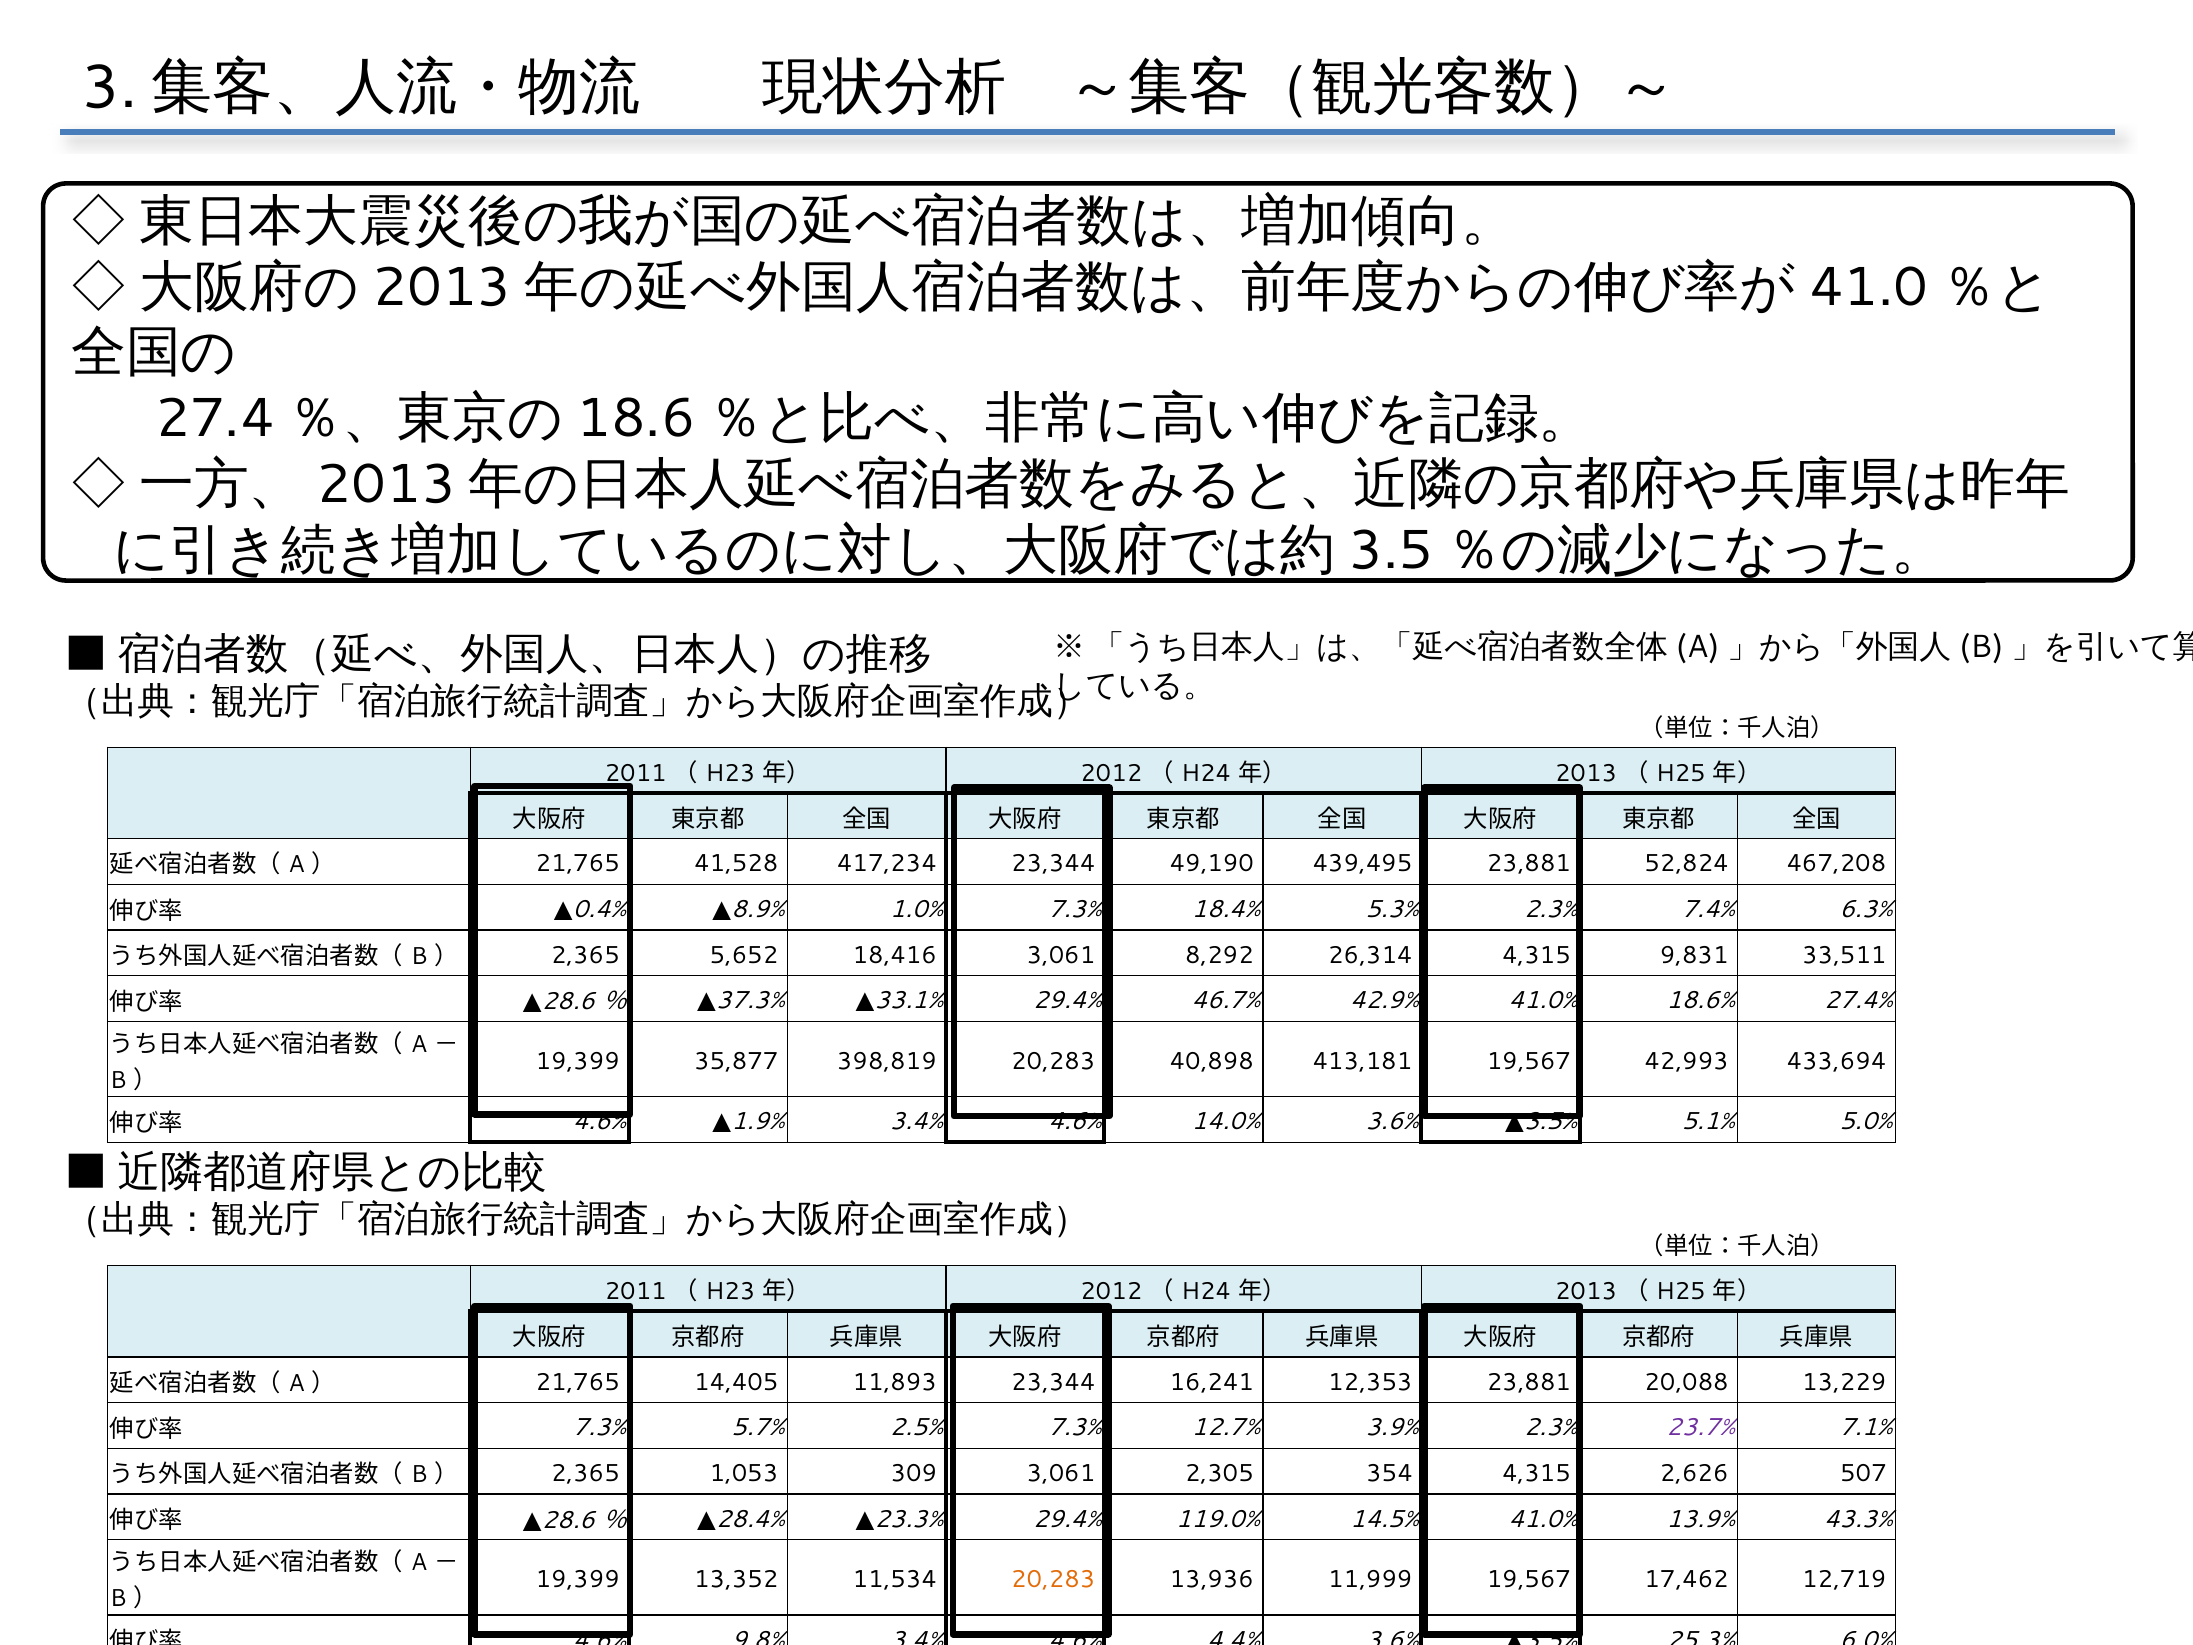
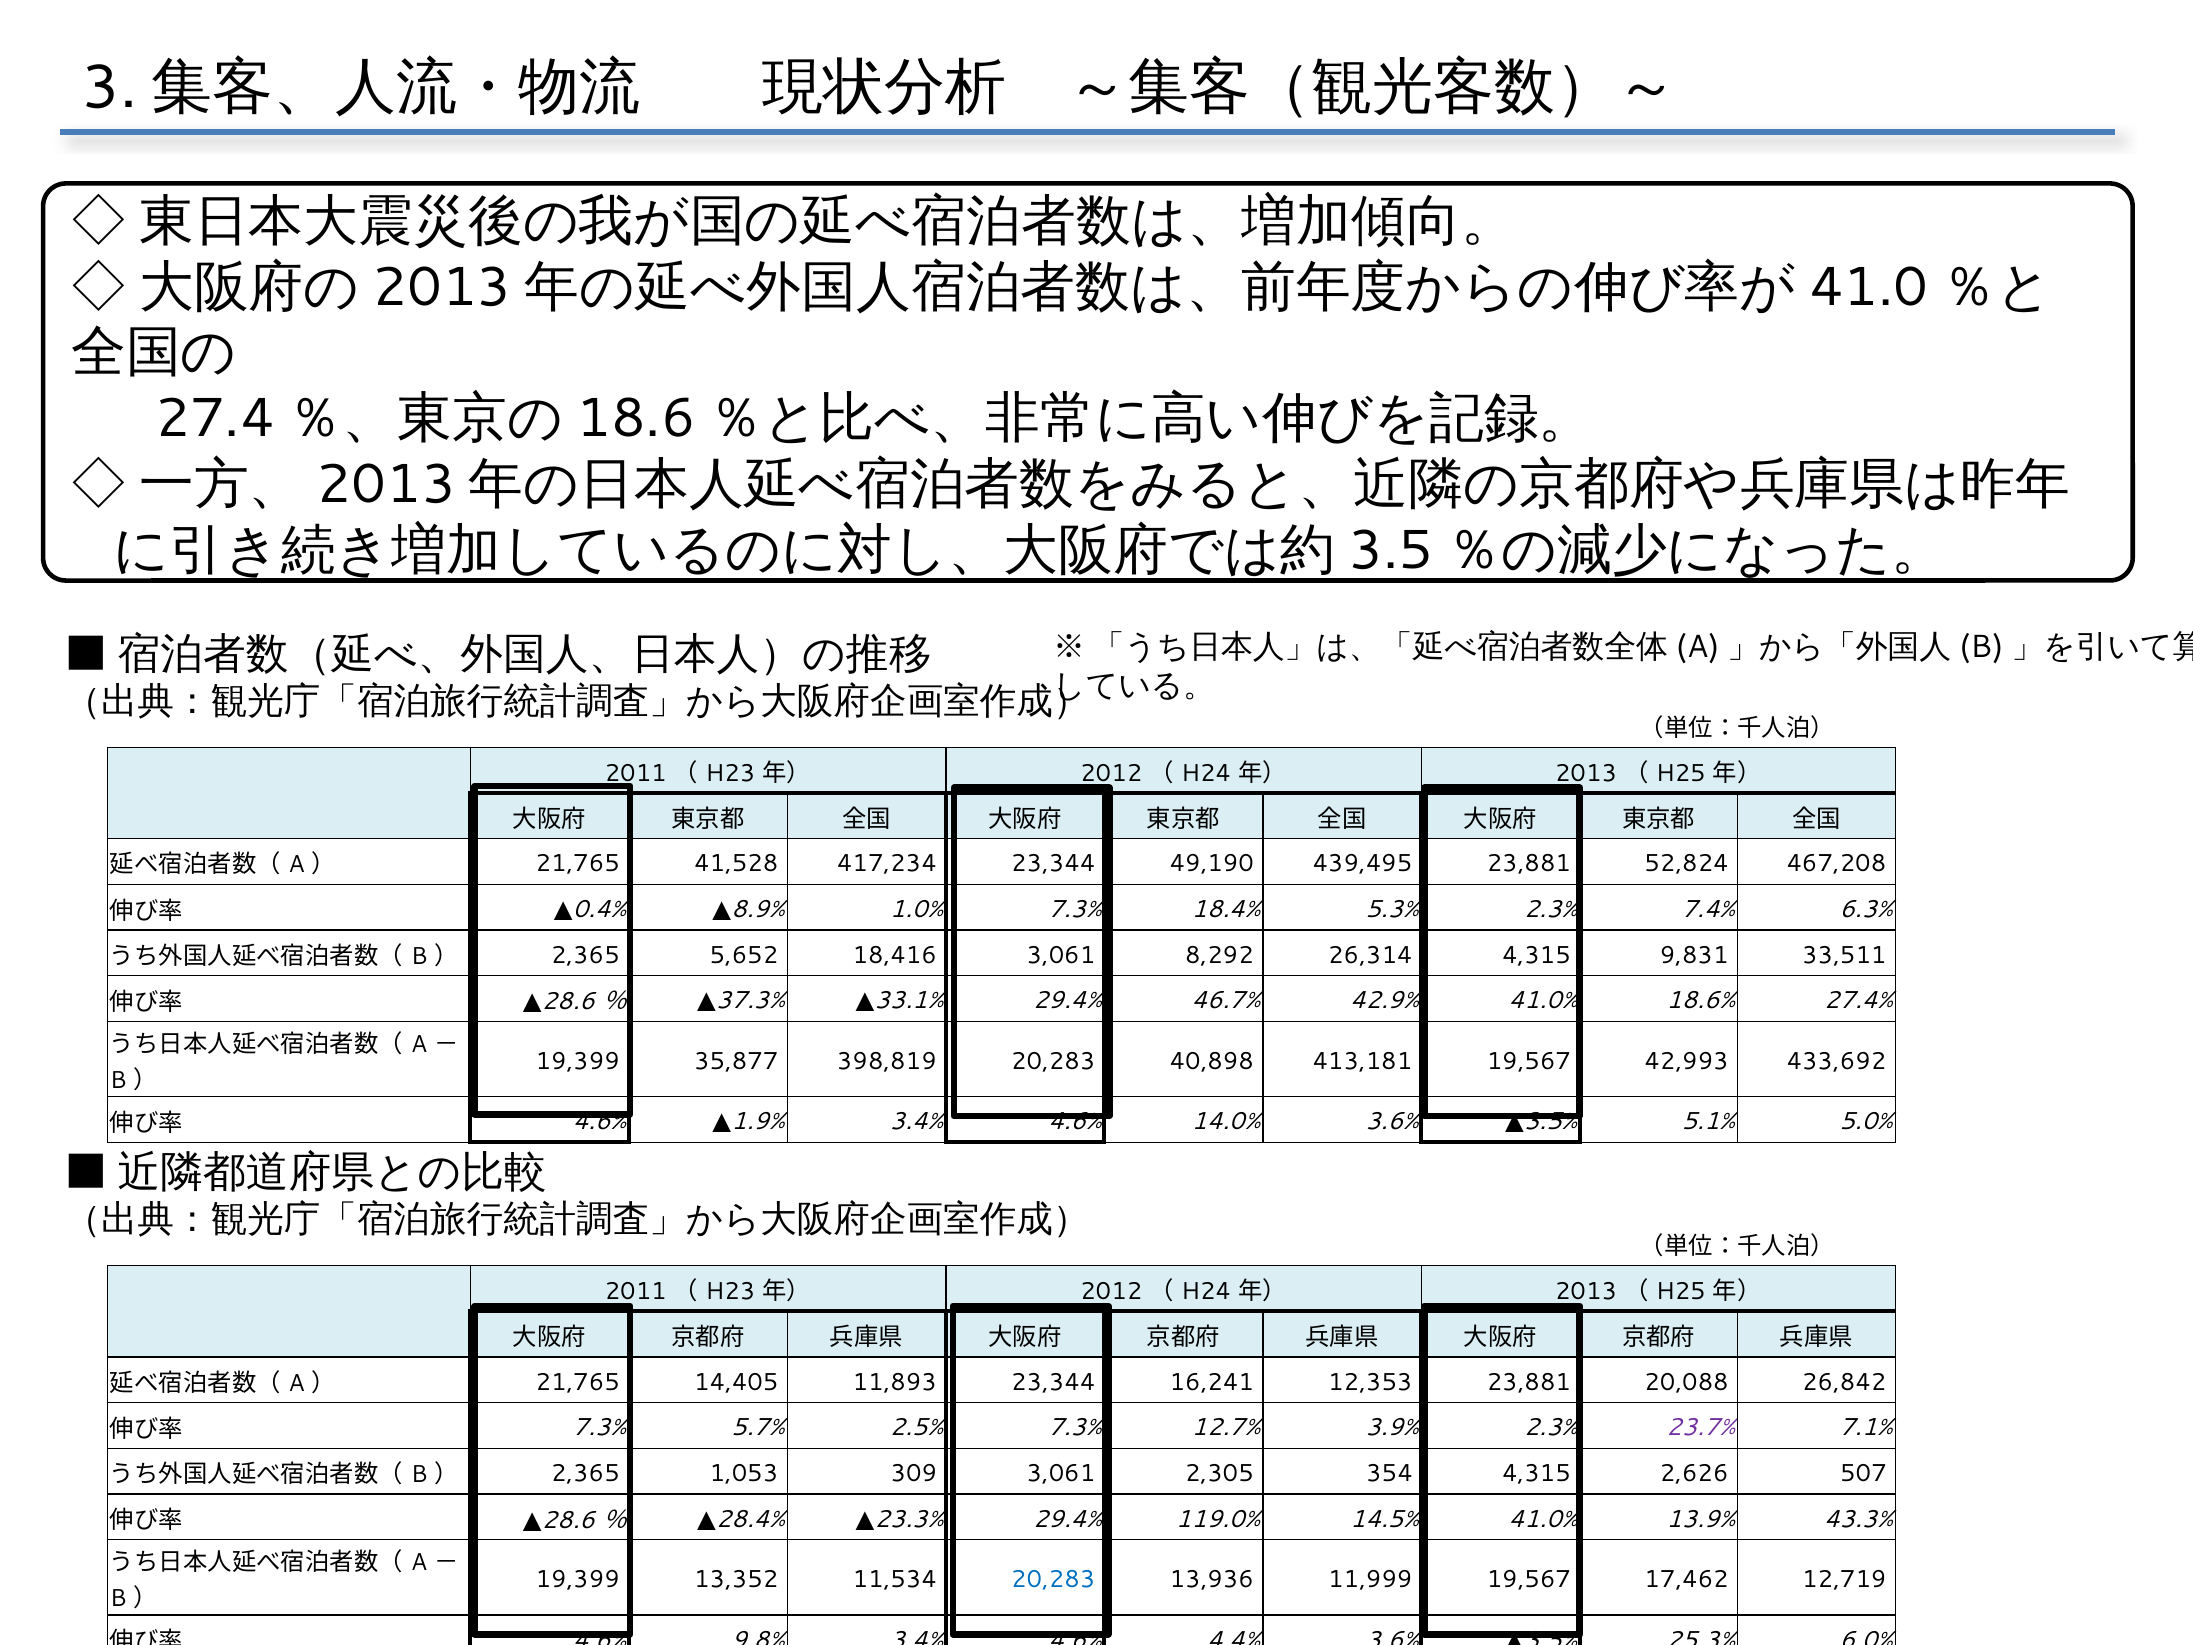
433,694: 433,694 -> 433,692
13,229: 13,229 -> 26,842
20,283 at (1053, 1579) colour: orange -> blue
